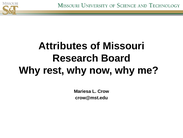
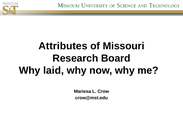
rest: rest -> laid
